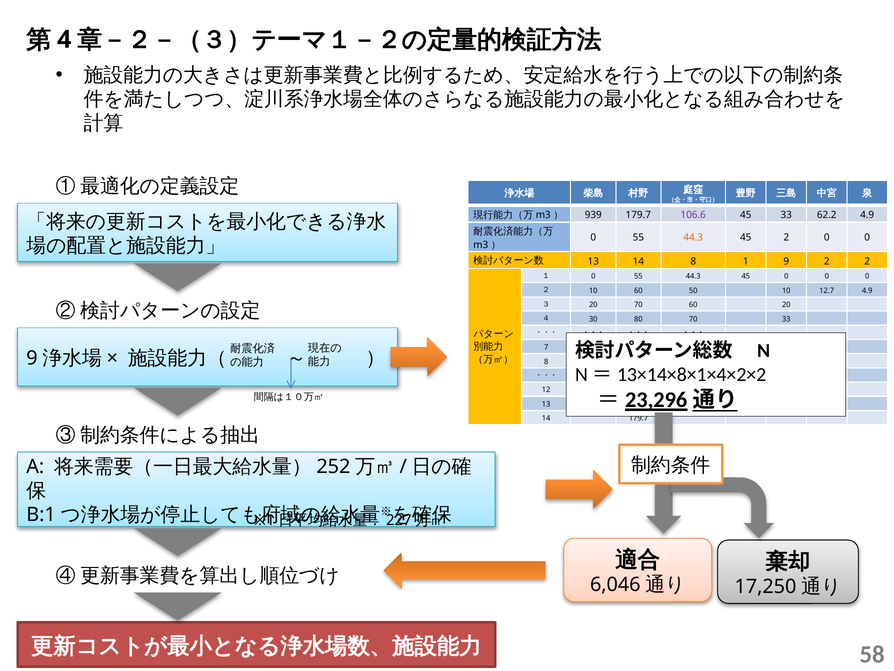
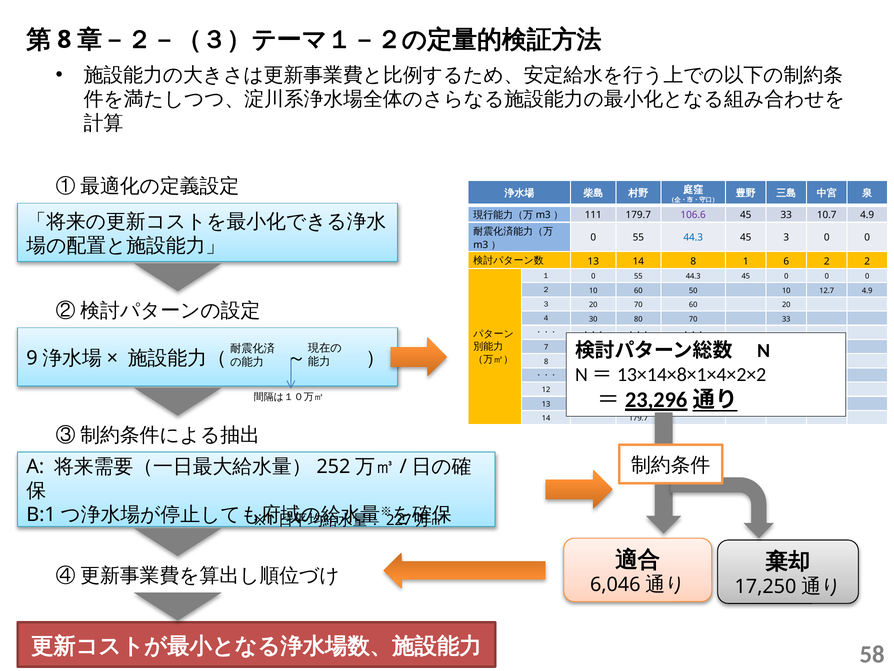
4 at (64, 39): 4 -> 8
939: 939 -> 111
62.2: 62.2 -> 10.7
44.3 at (693, 237) colour: orange -> blue
45 2: 2 -> 3
9: 9 -> 6
